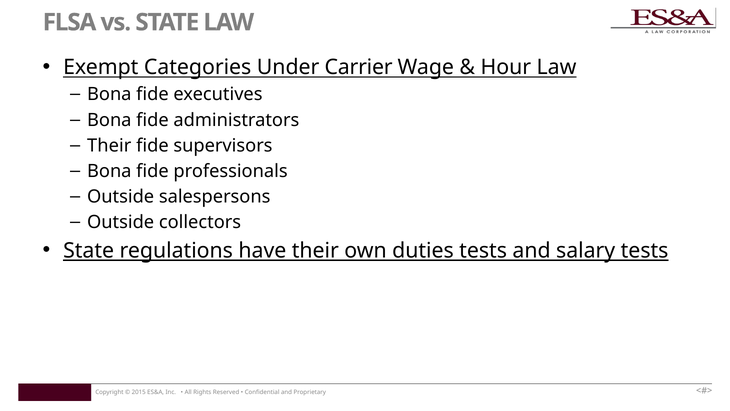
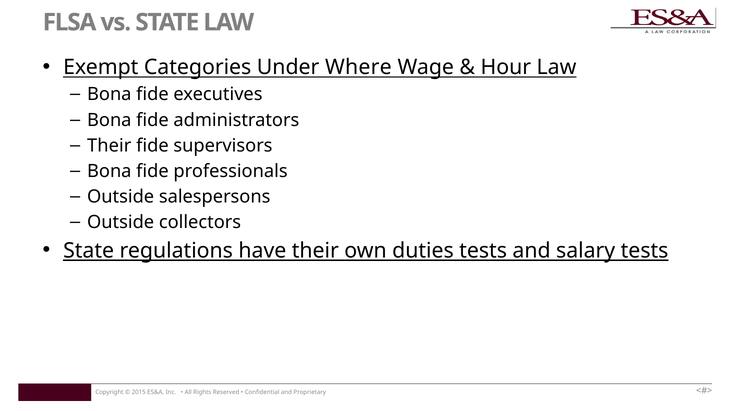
Carrier: Carrier -> Where
